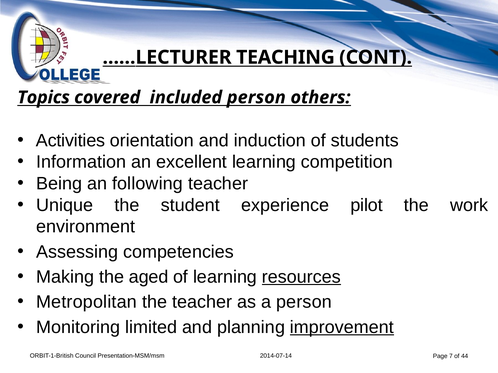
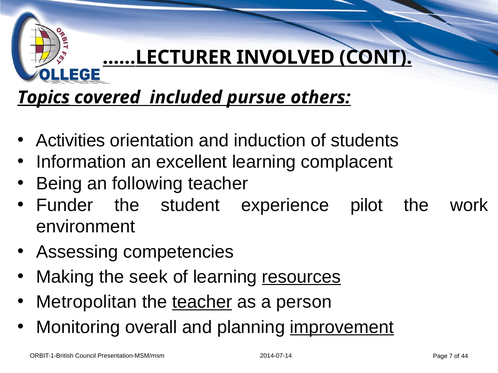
TEACHING: TEACHING -> INVOLVED
Topics underline: none -> present
included person: person -> pursue
competition: competition -> complacent
Unique: Unique -> Funder
aged: aged -> seek
teacher at (202, 302) underline: none -> present
limited: limited -> overall
